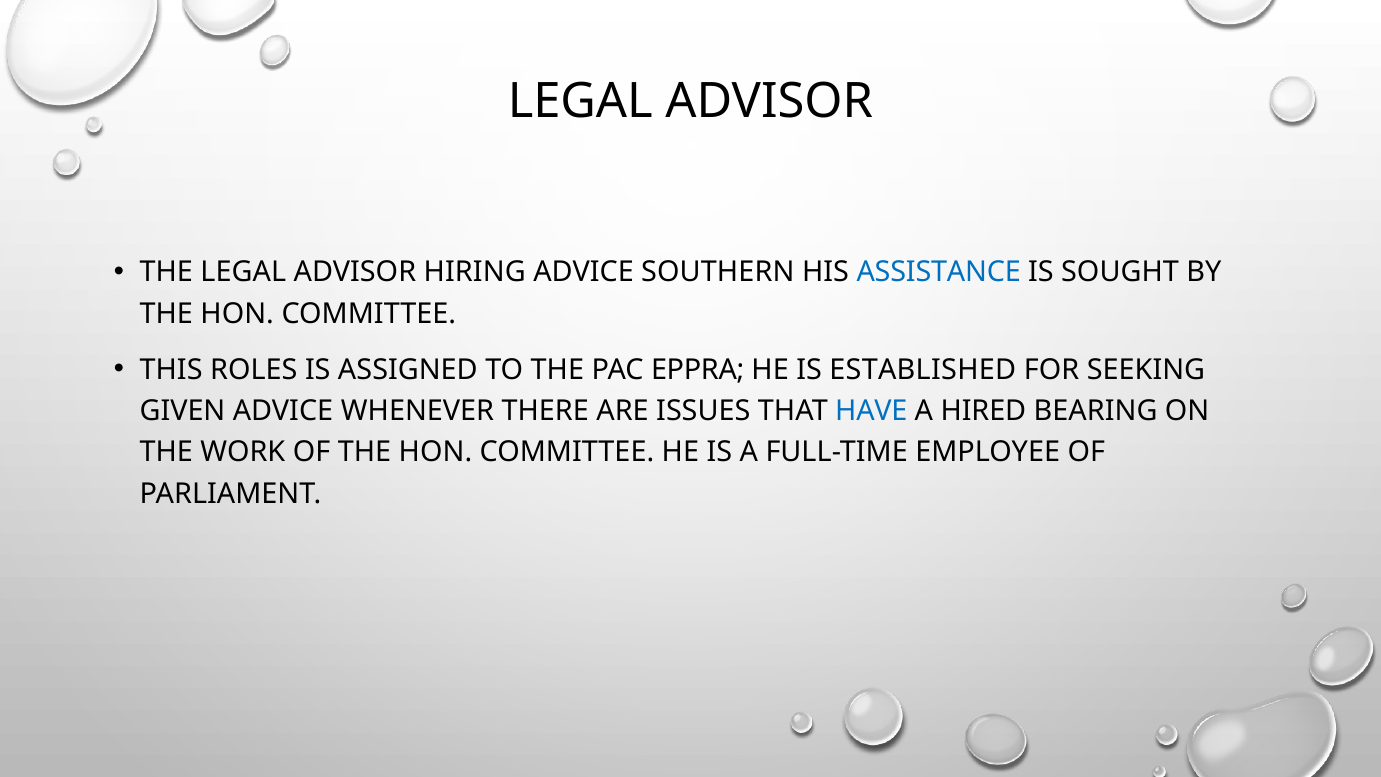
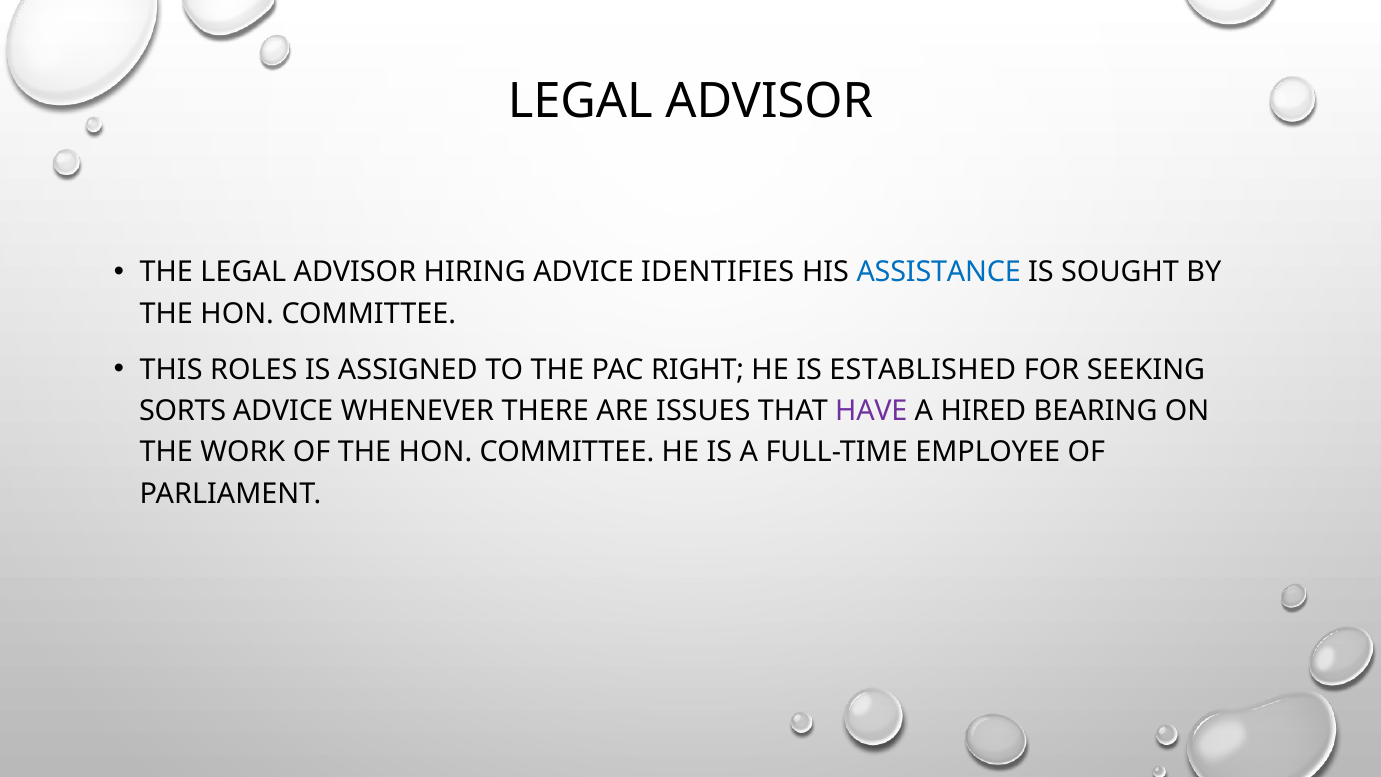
SOUTHERN: SOUTHERN -> IDENTIFIES
EPPRA: EPPRA -> RIGHT
GIVEN: GIVEN -> SORTS
HAVE colour: blue -> purple
